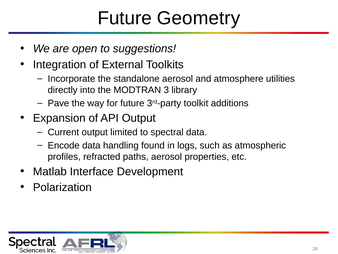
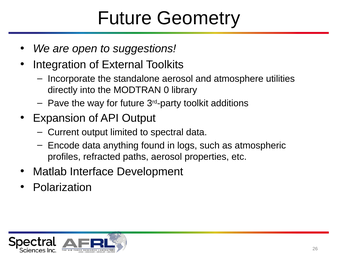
3: 3 -> 0
handling: handling -> anything
